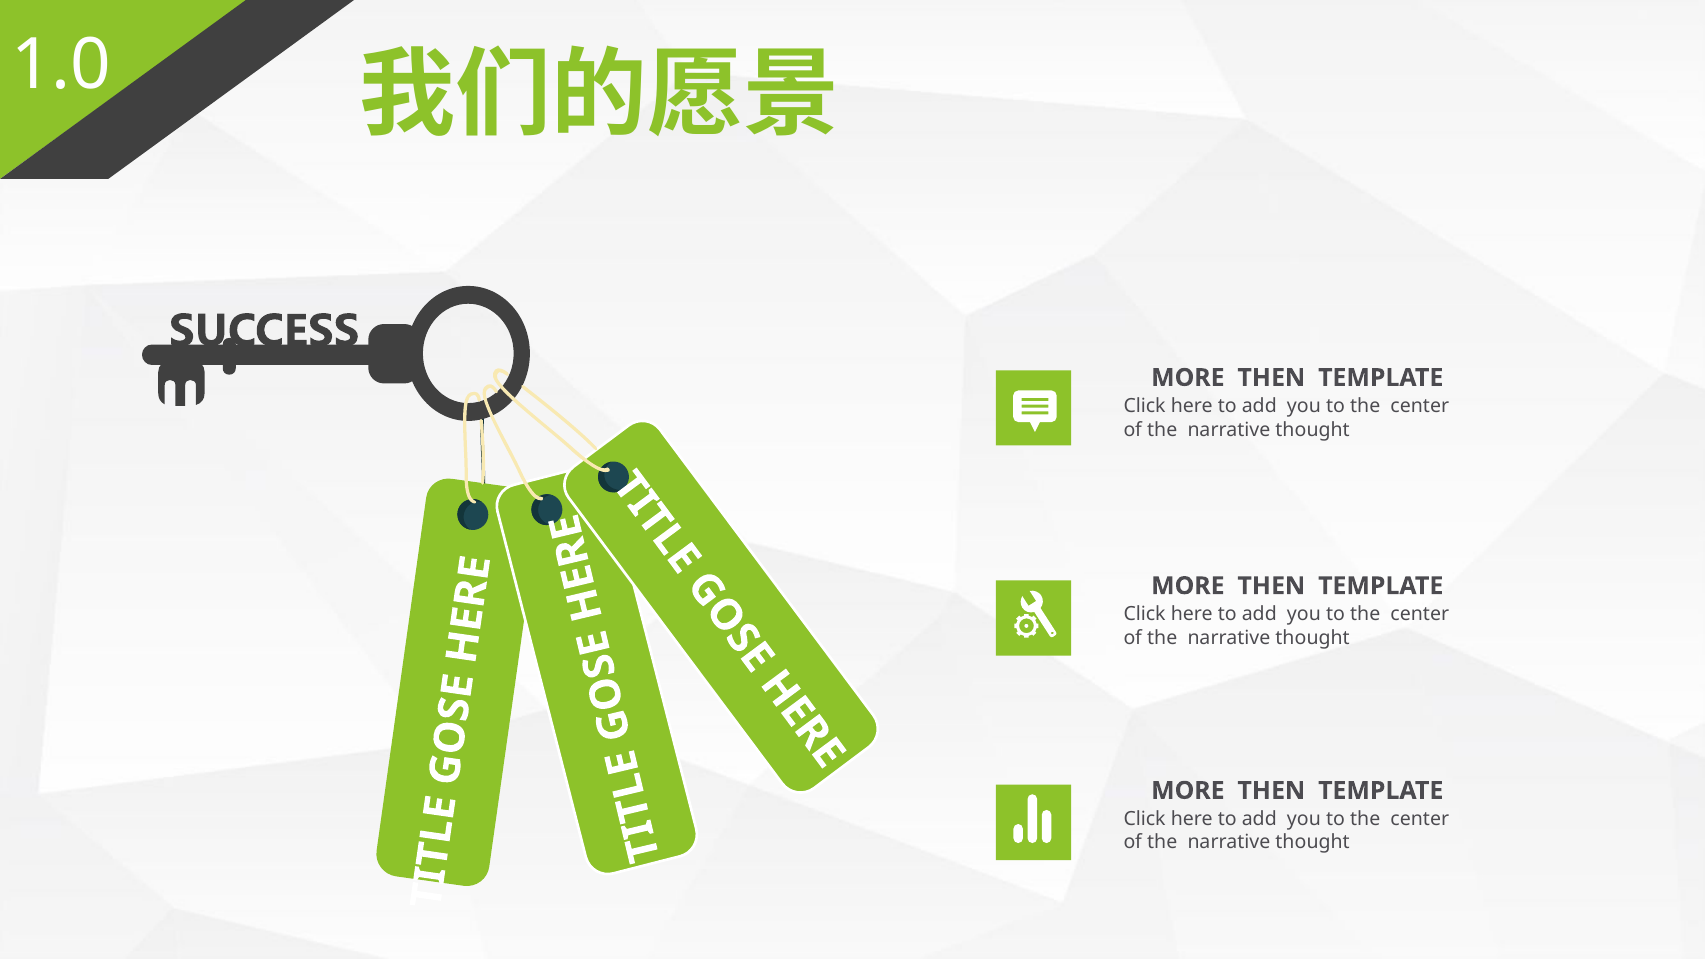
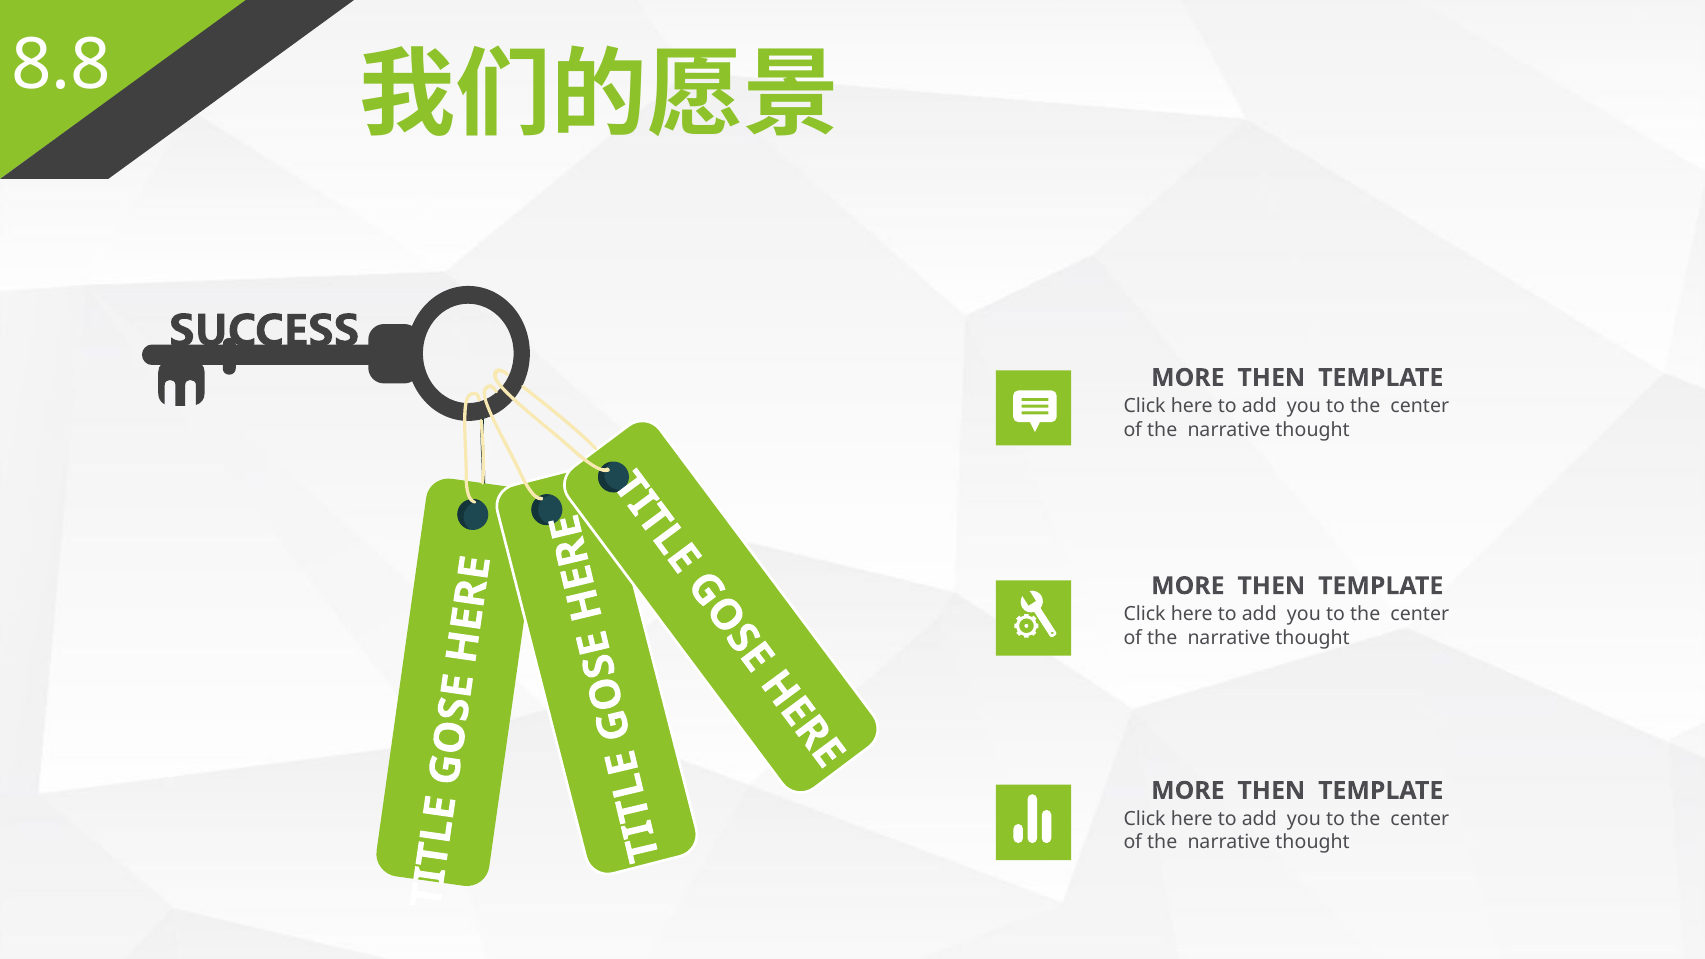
1.0: 1.0 -> 8.8
